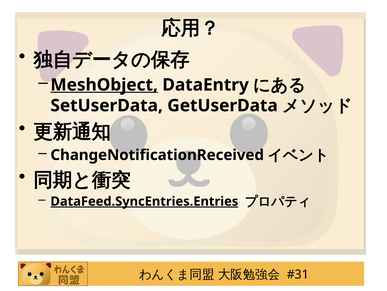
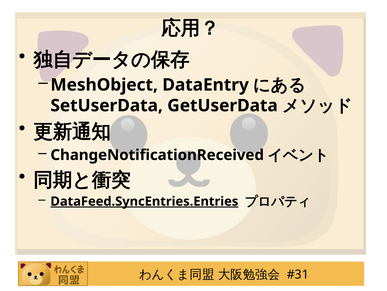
MeshObject underline: present -> none
